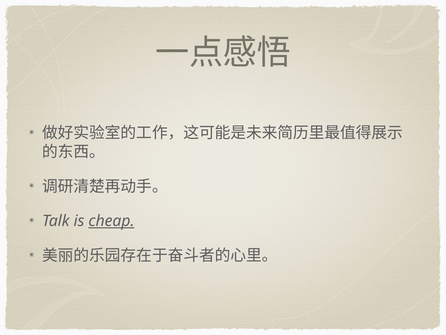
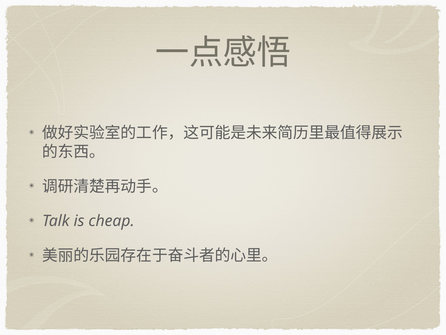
cheap underline: present -> none
